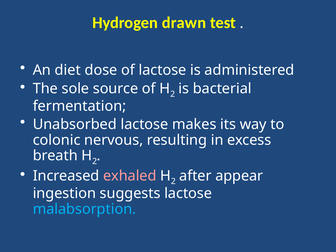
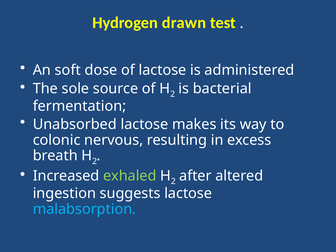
diet: diet -> soft
exhaled colour: pink -> light green
appear: appear -> altered
